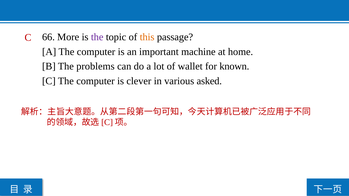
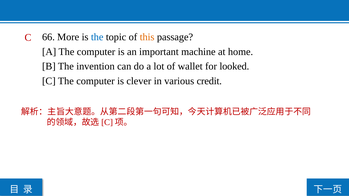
the at (97, 37) colour: purple -> blue
problems: problems -> invention
known: known -> looked
asked: asked -> credit
